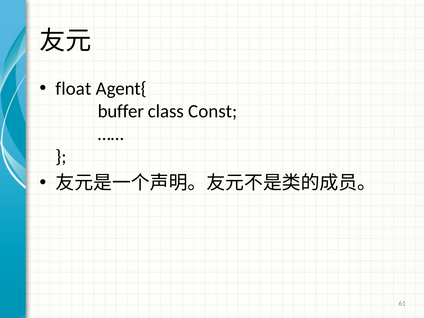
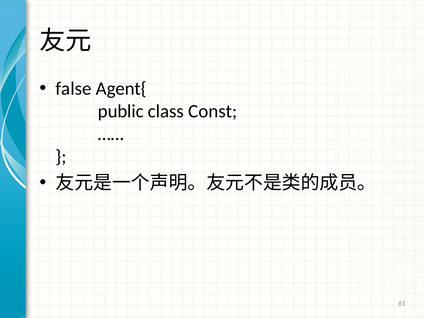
float: float -> false
buffer: buffer -> public
